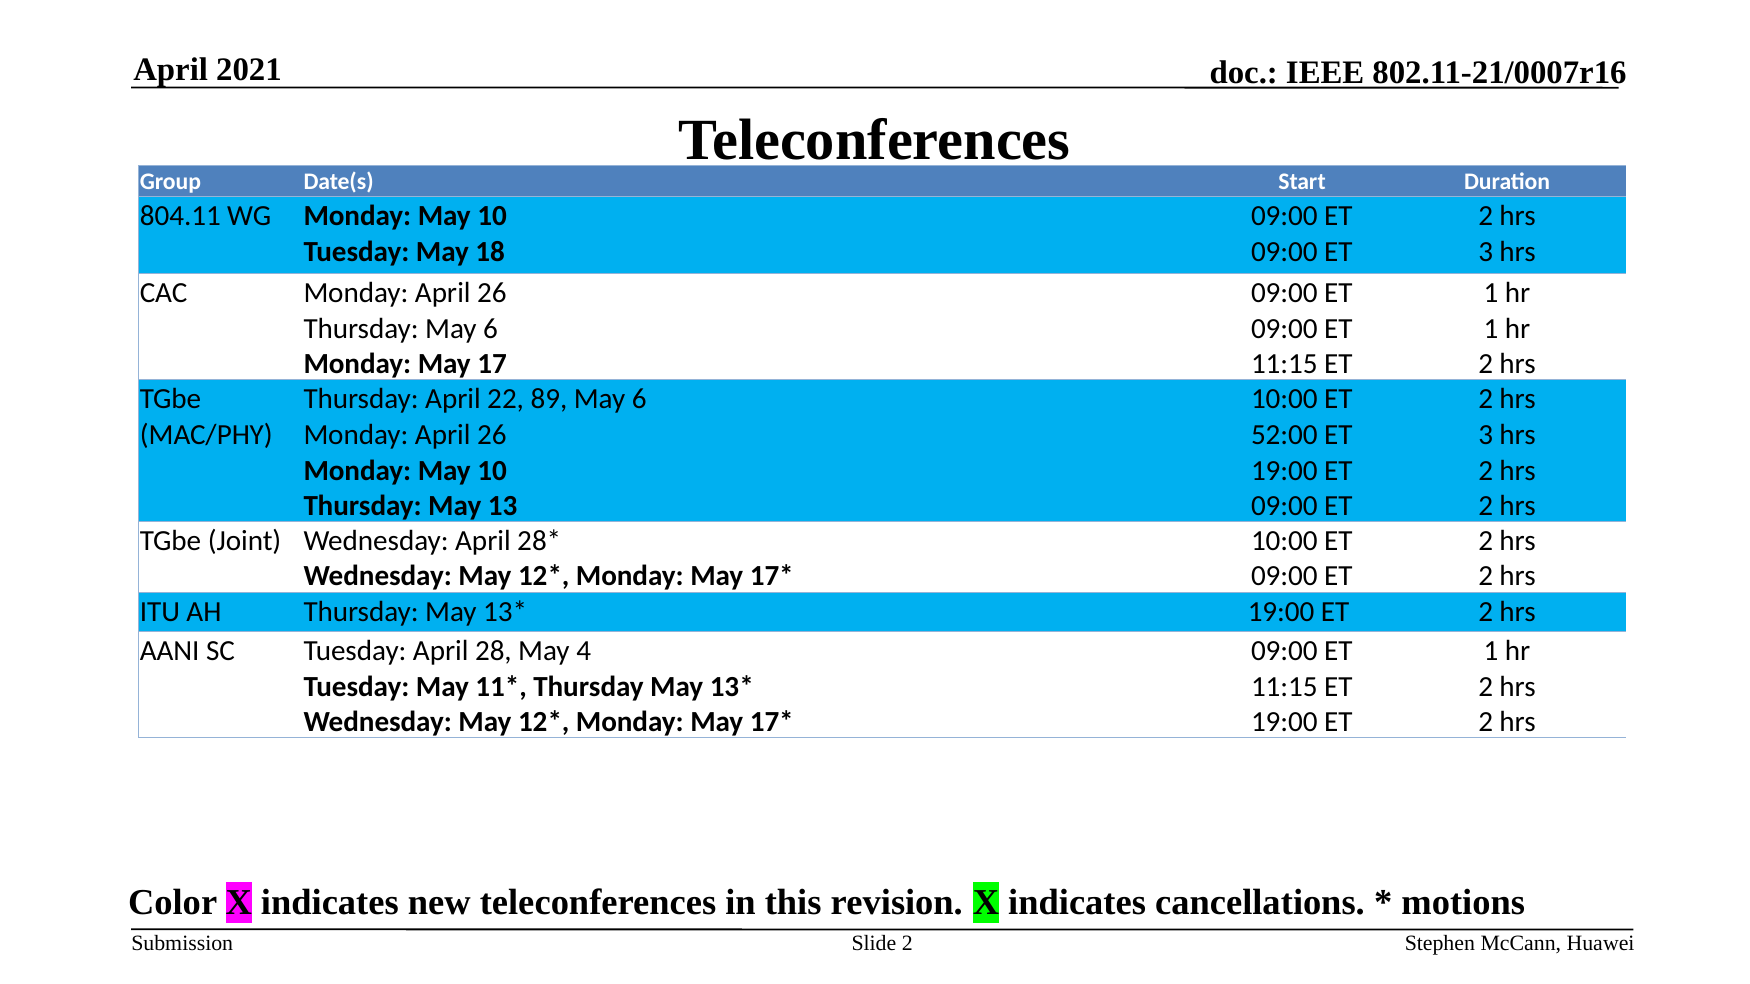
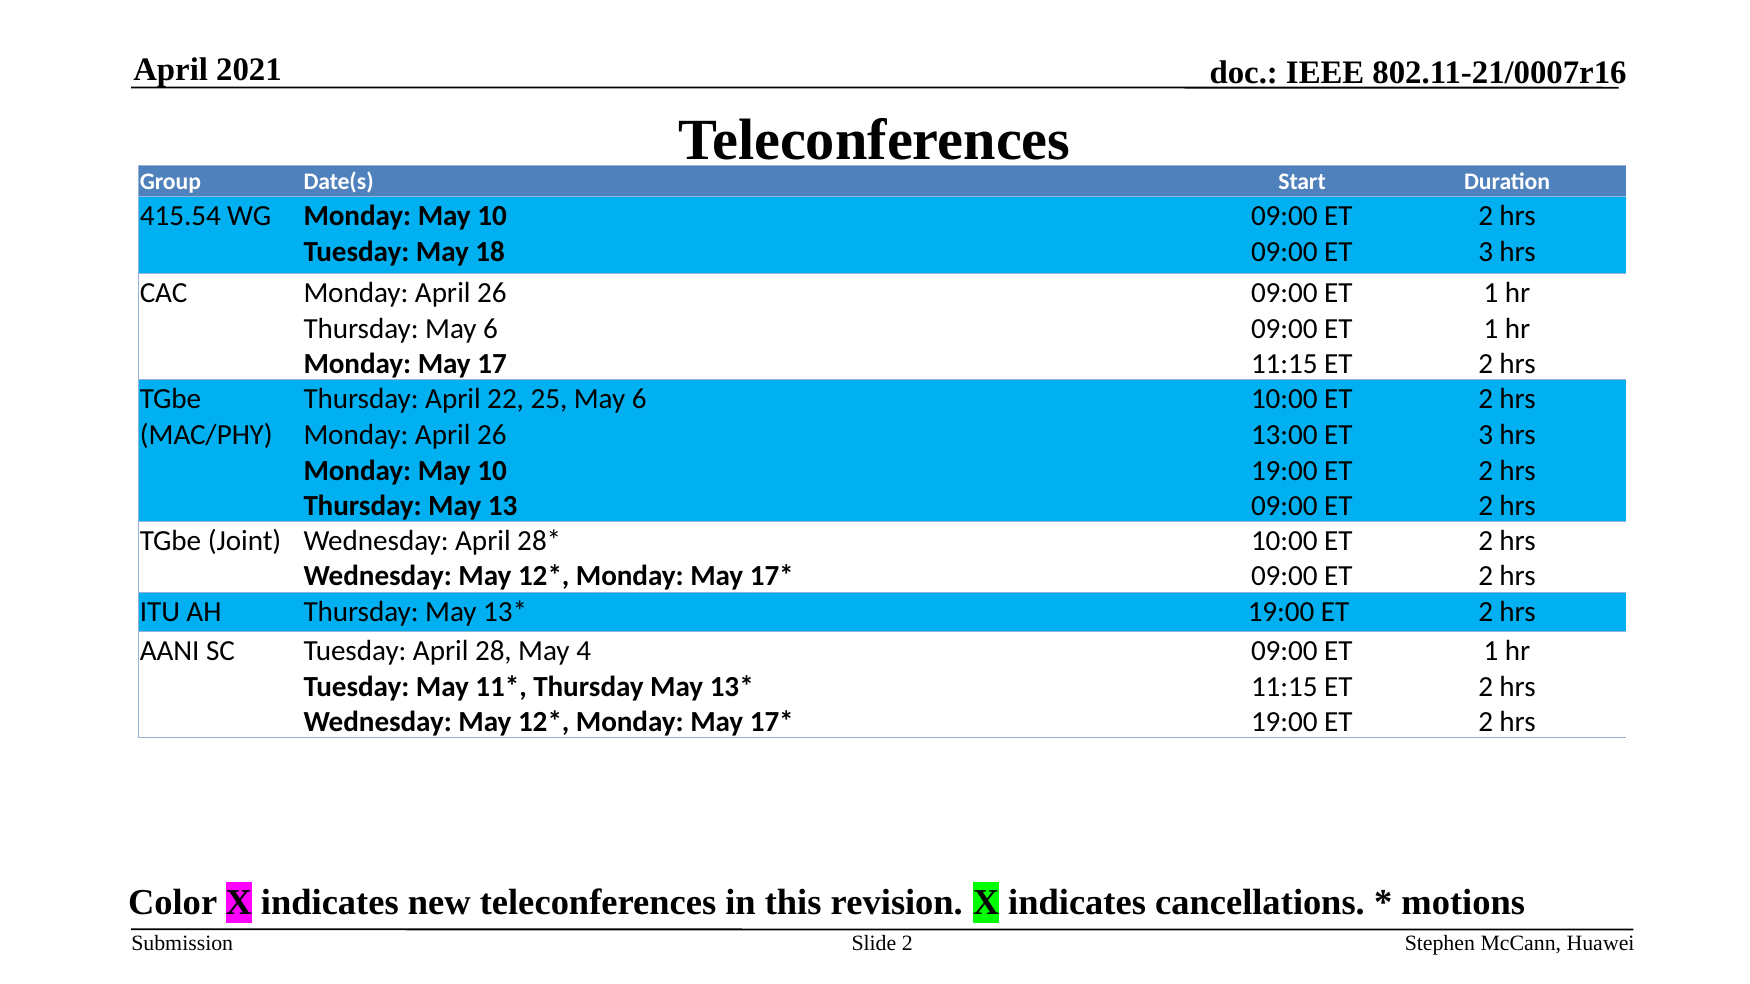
804.11: 804.11 -> 415.54
89: 89 -> 25
52:00: 52:00 -> 13:00
